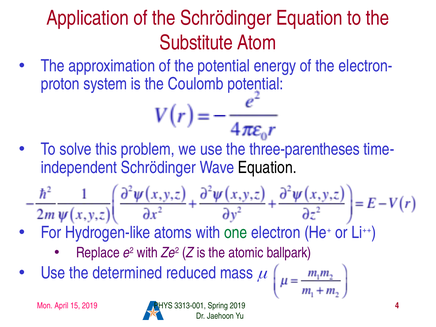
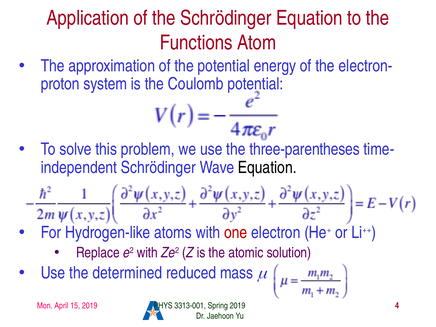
Substitute: Substitute -> Functions
one colour: green -> red
ballpark: ballpark -> solution
